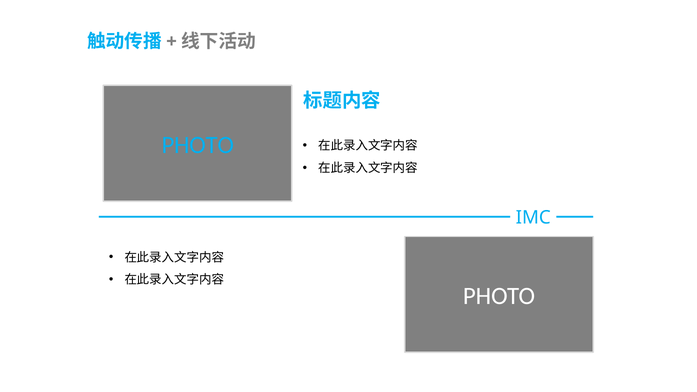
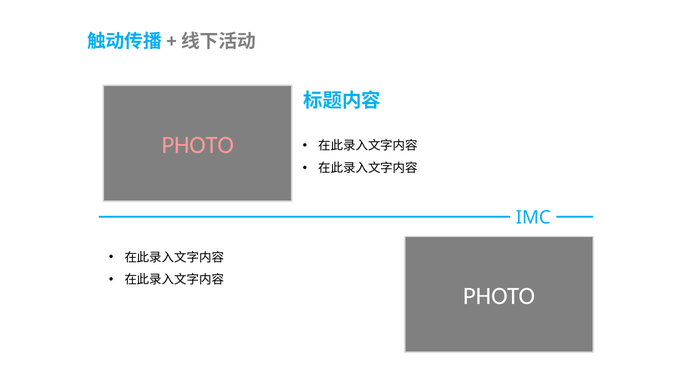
PHOTO at (198, 145) colour: light blue -> pink
